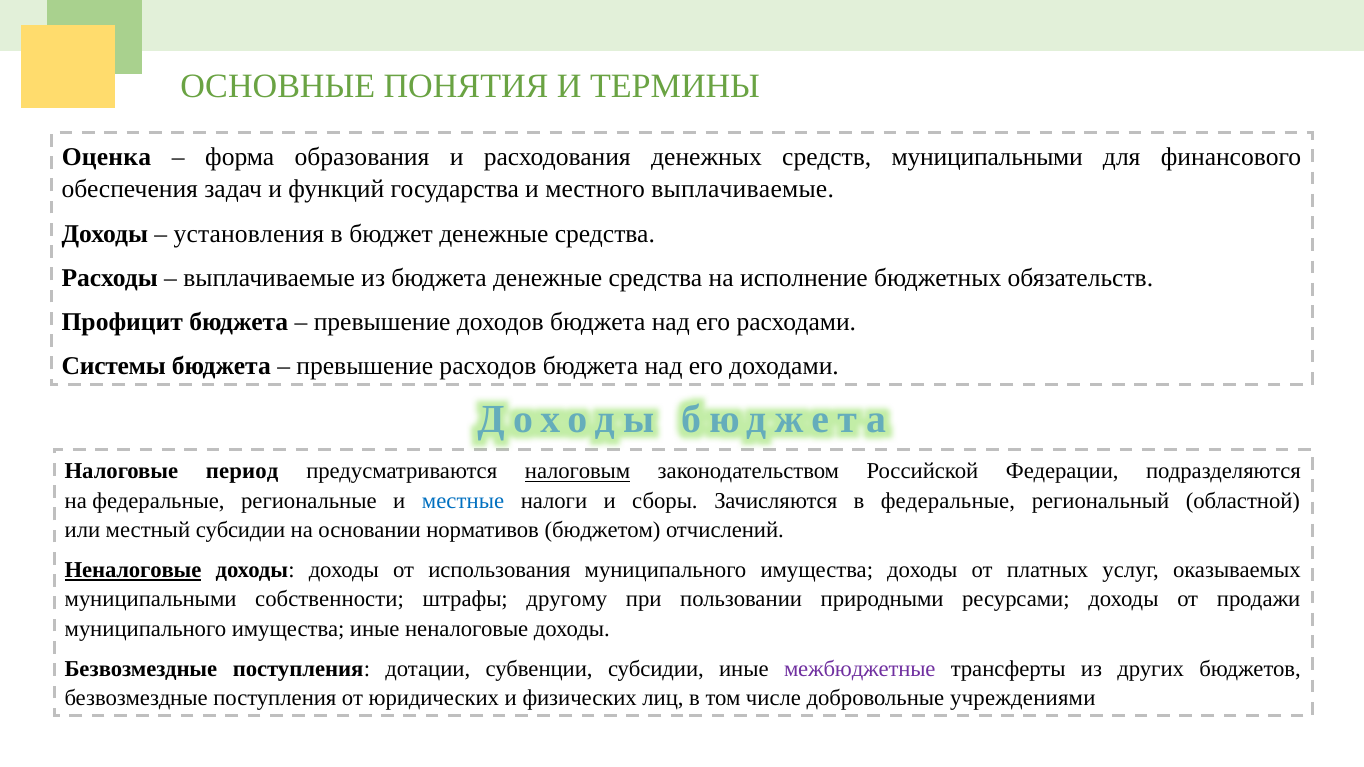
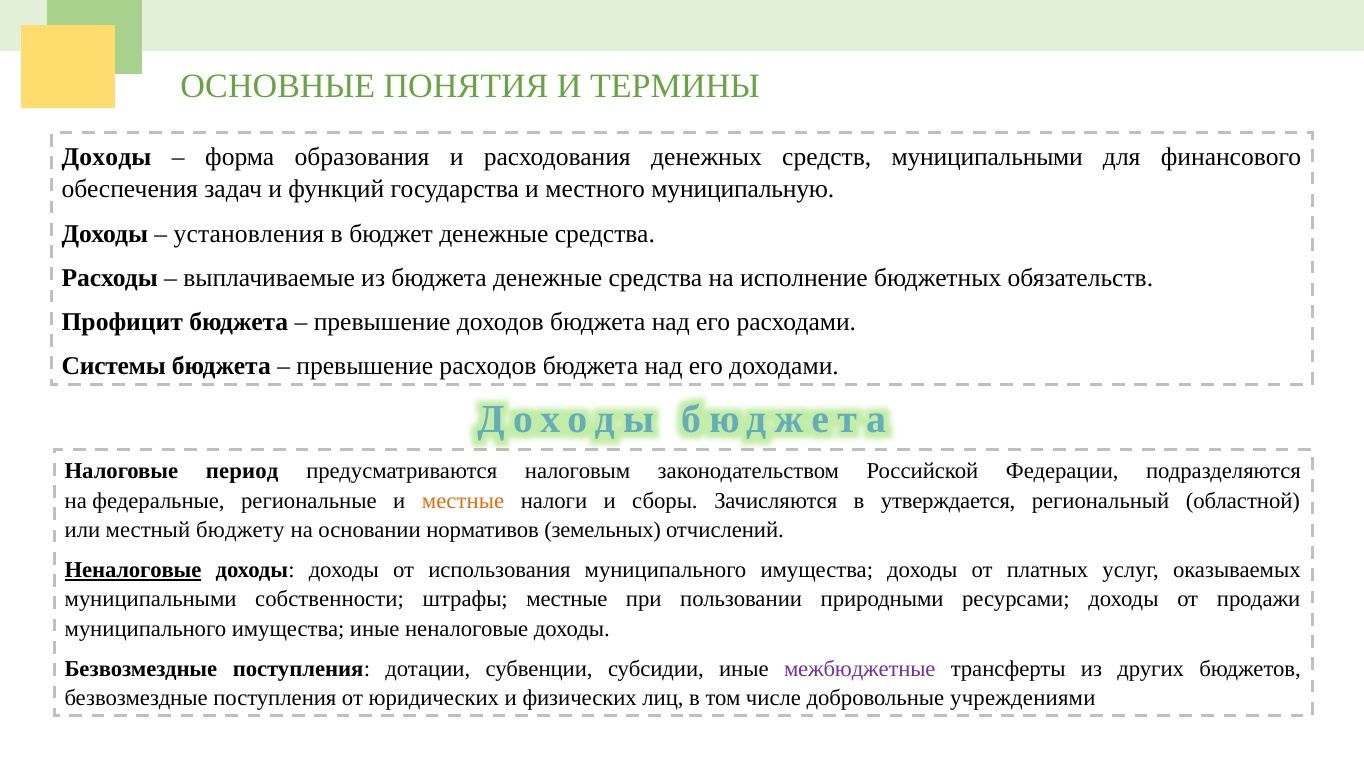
Оценка at (106, 157): Оценка -> Доходы
местного выплачиваемые: выплачиваемые -> муниципальную
налоговым underline: present -> none
местные at (463, 501) colour: blue -> orange
в федеральные: федеральные -> утверждается
местный субсидии: субсидии -> бюджету
бюджетом: бюджетом -> земельных
штрафы другому: другому -> местные
